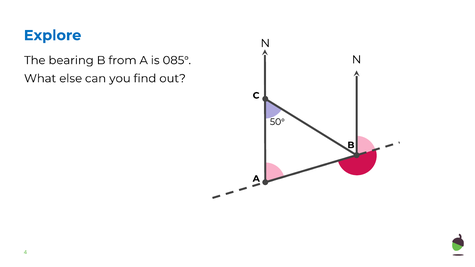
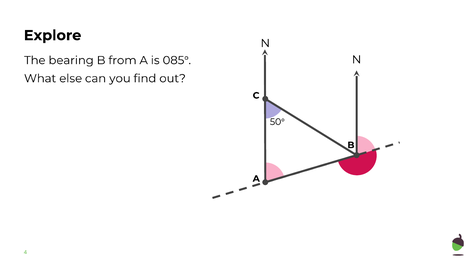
Explore colour: blue -> black
